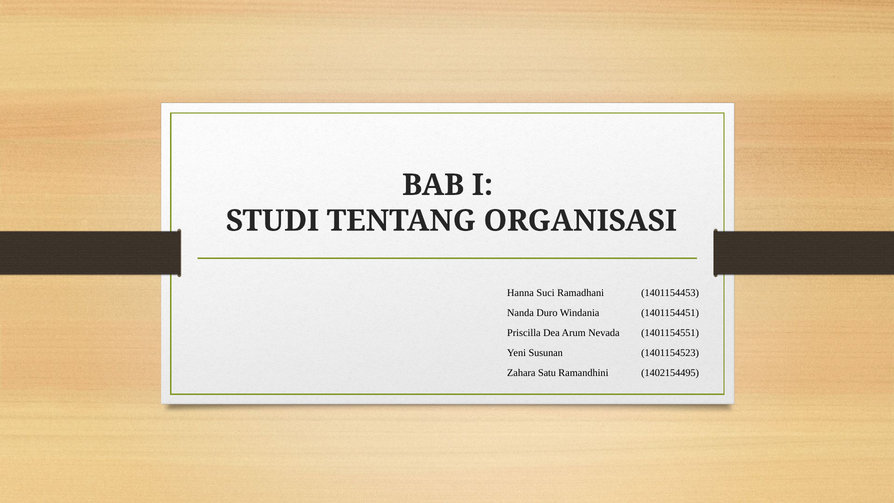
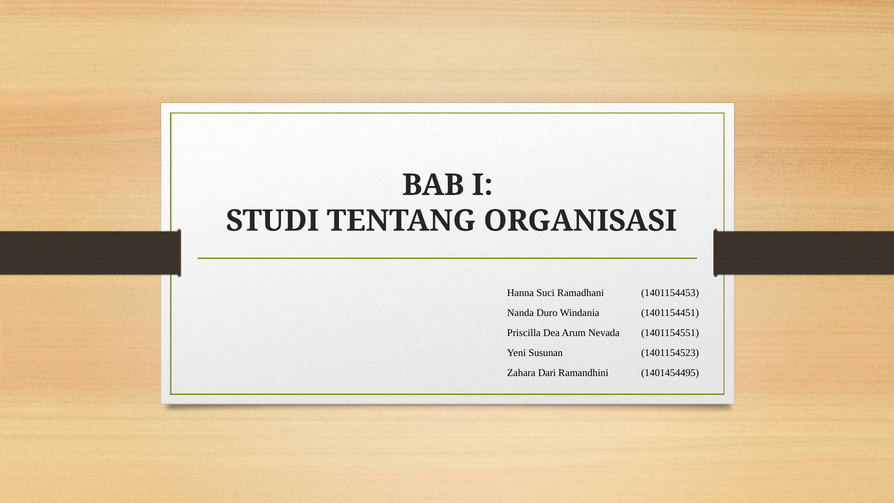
Satu: Satu -> Dari
1402154495: 1402154495 -> 1401454495
